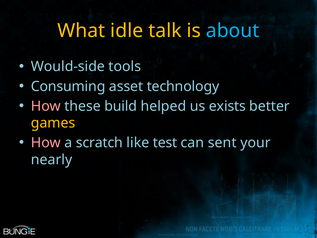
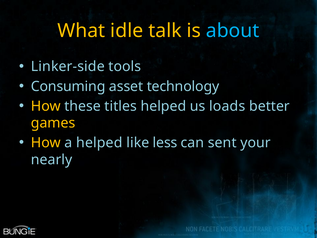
Would-side: Would-side -> Linker-side
How at (46, 106) colour: pink -> yellow
build: build -> titles
exists: exists -> loads
How at (46, 143) colour: pink -> yellow
a scratch: scratch -> helped
test: test -> less
